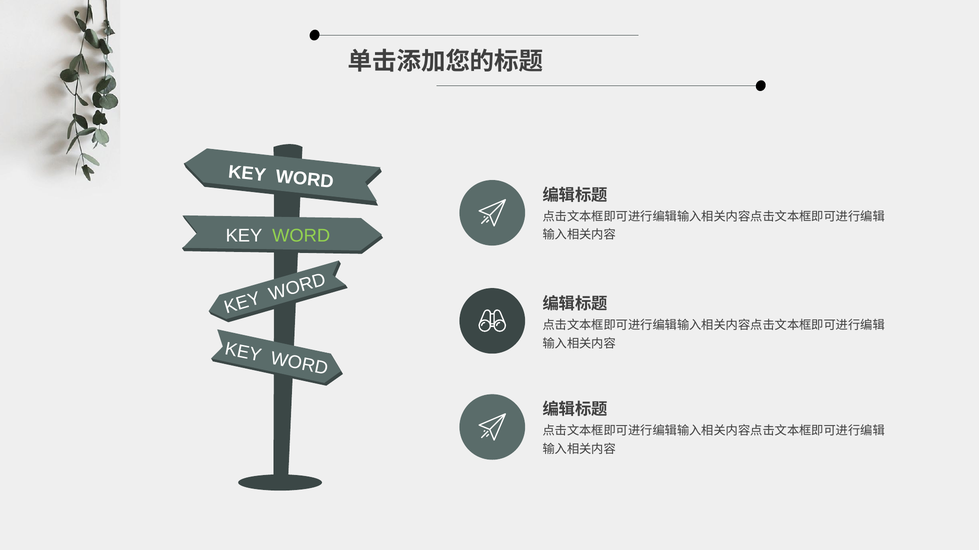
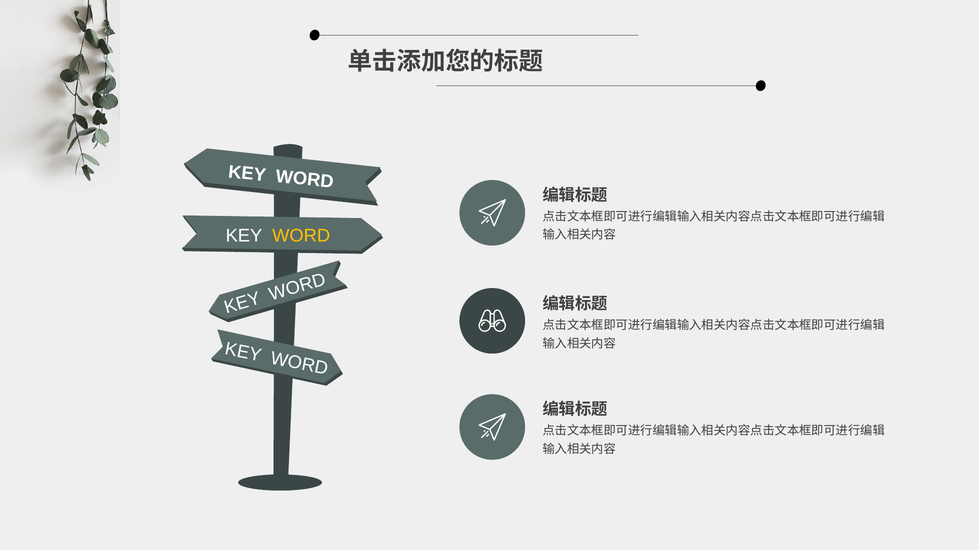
WORD at (301, 236) colour: light green -> yellow
